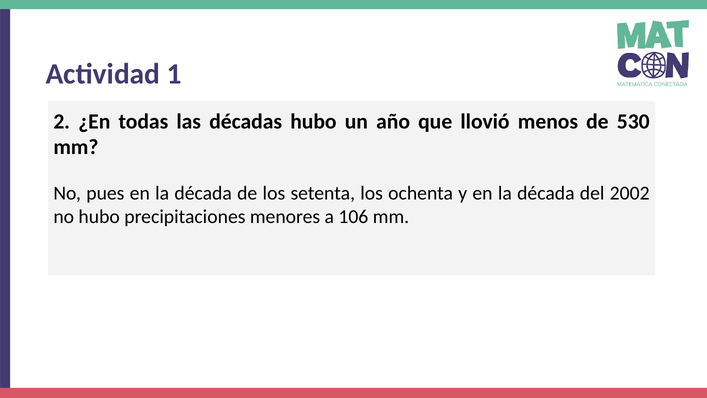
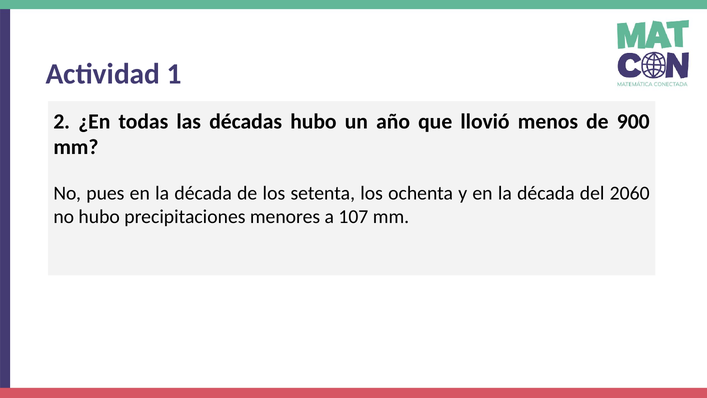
530: 530 -> 900
2002: 2002 -> 2060
106: 106 -> 107
